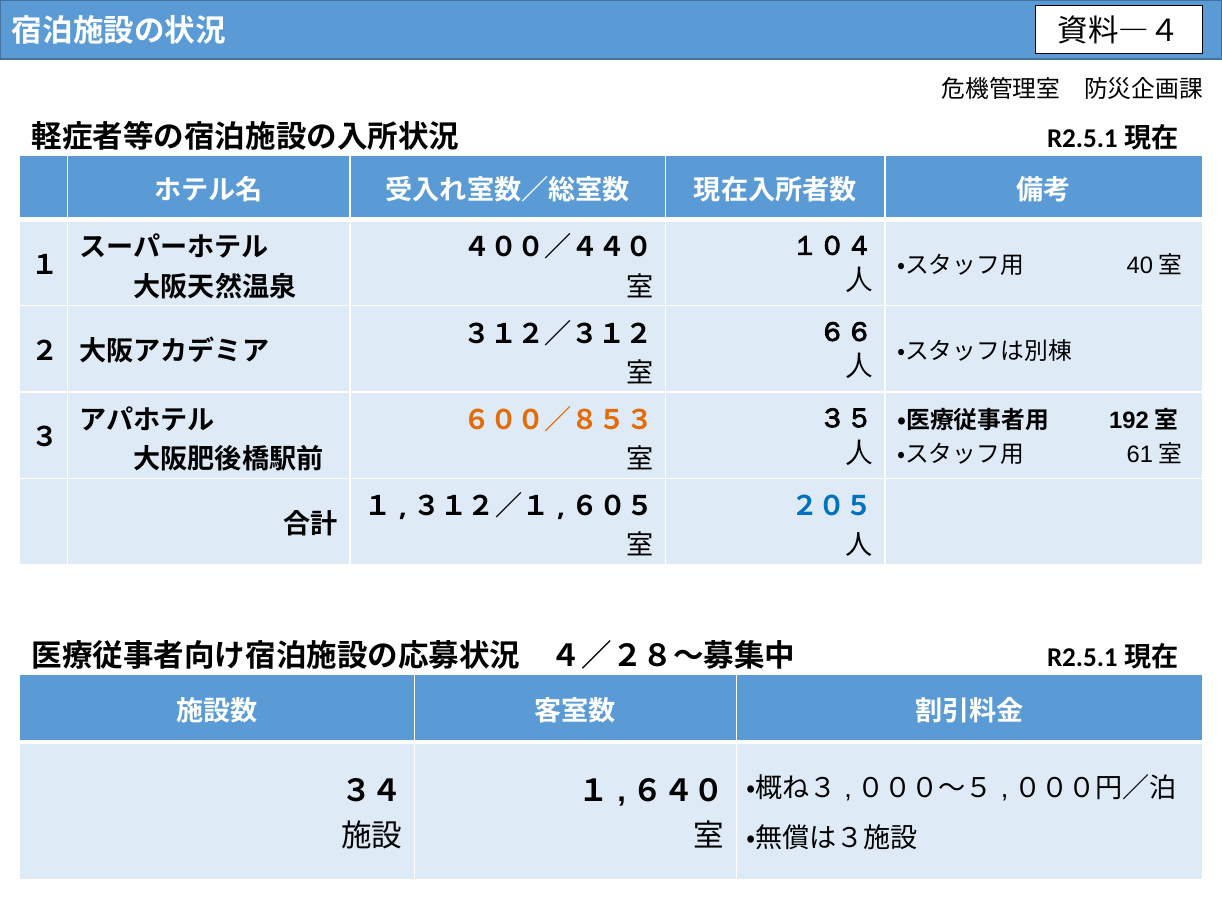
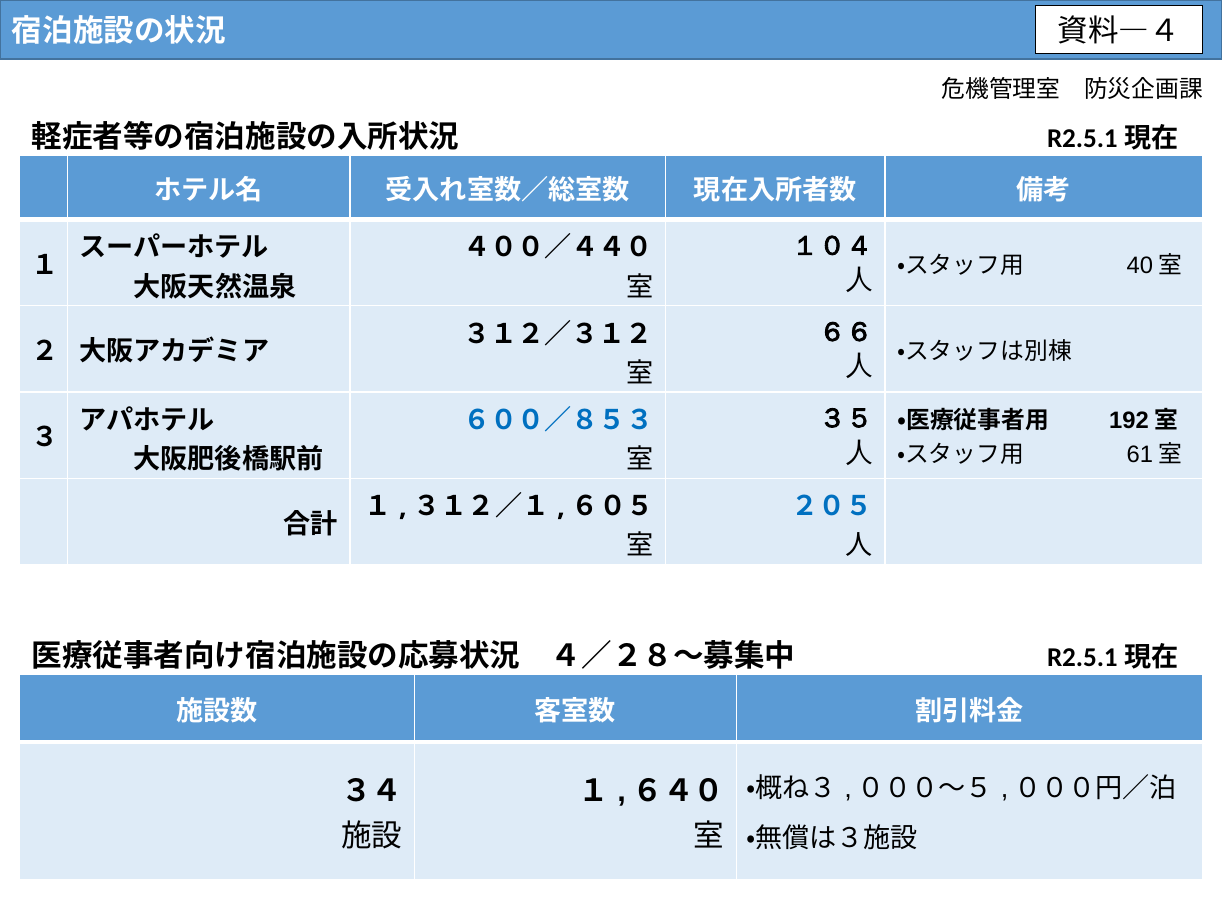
６００／８５３ colour: orange -> blue
